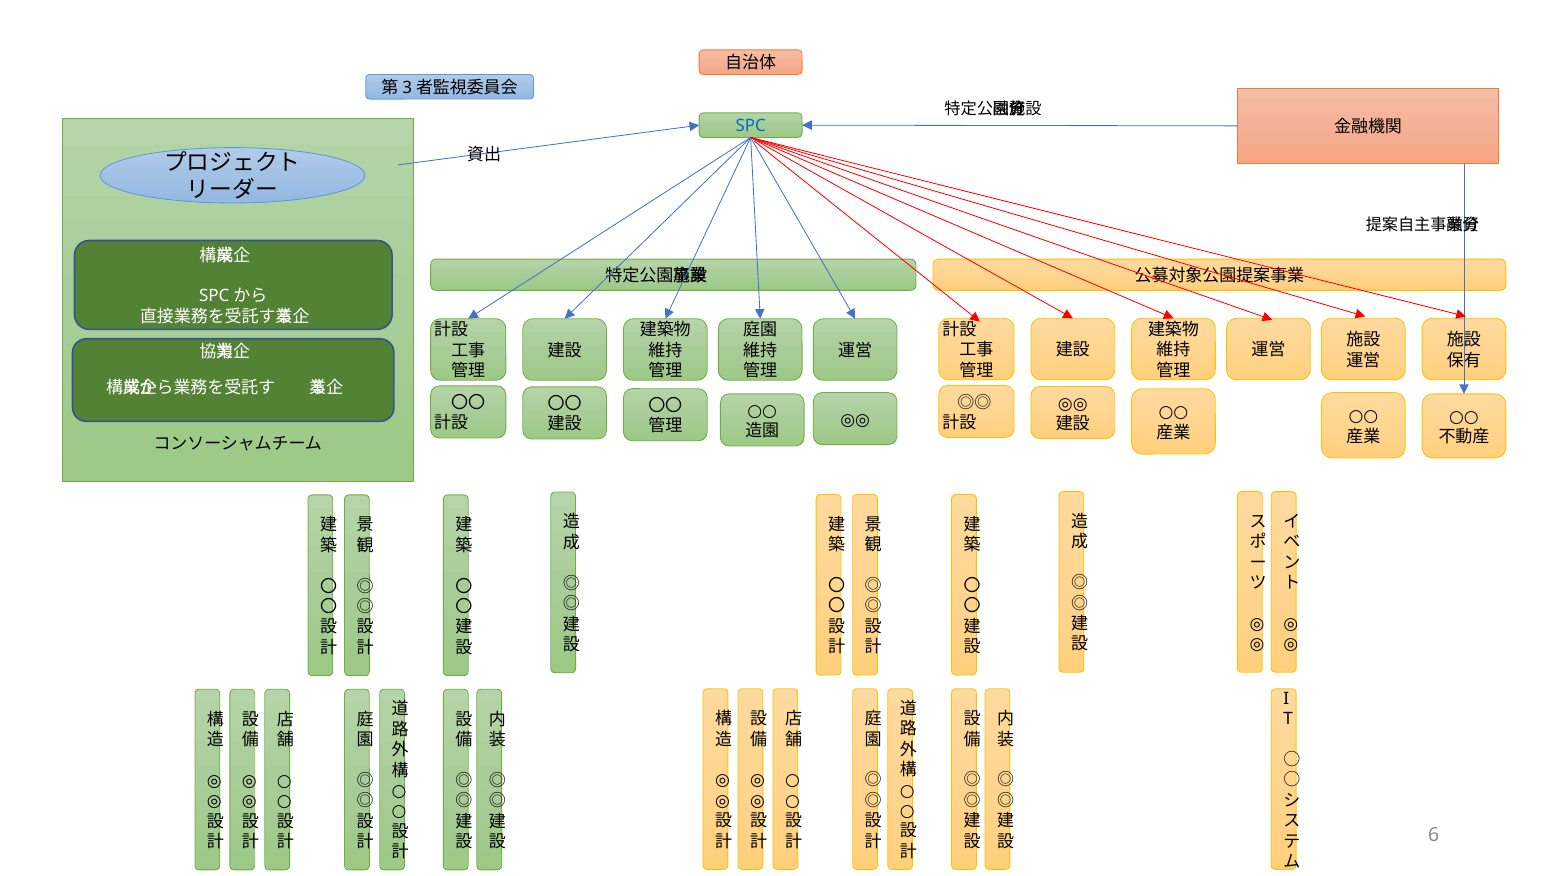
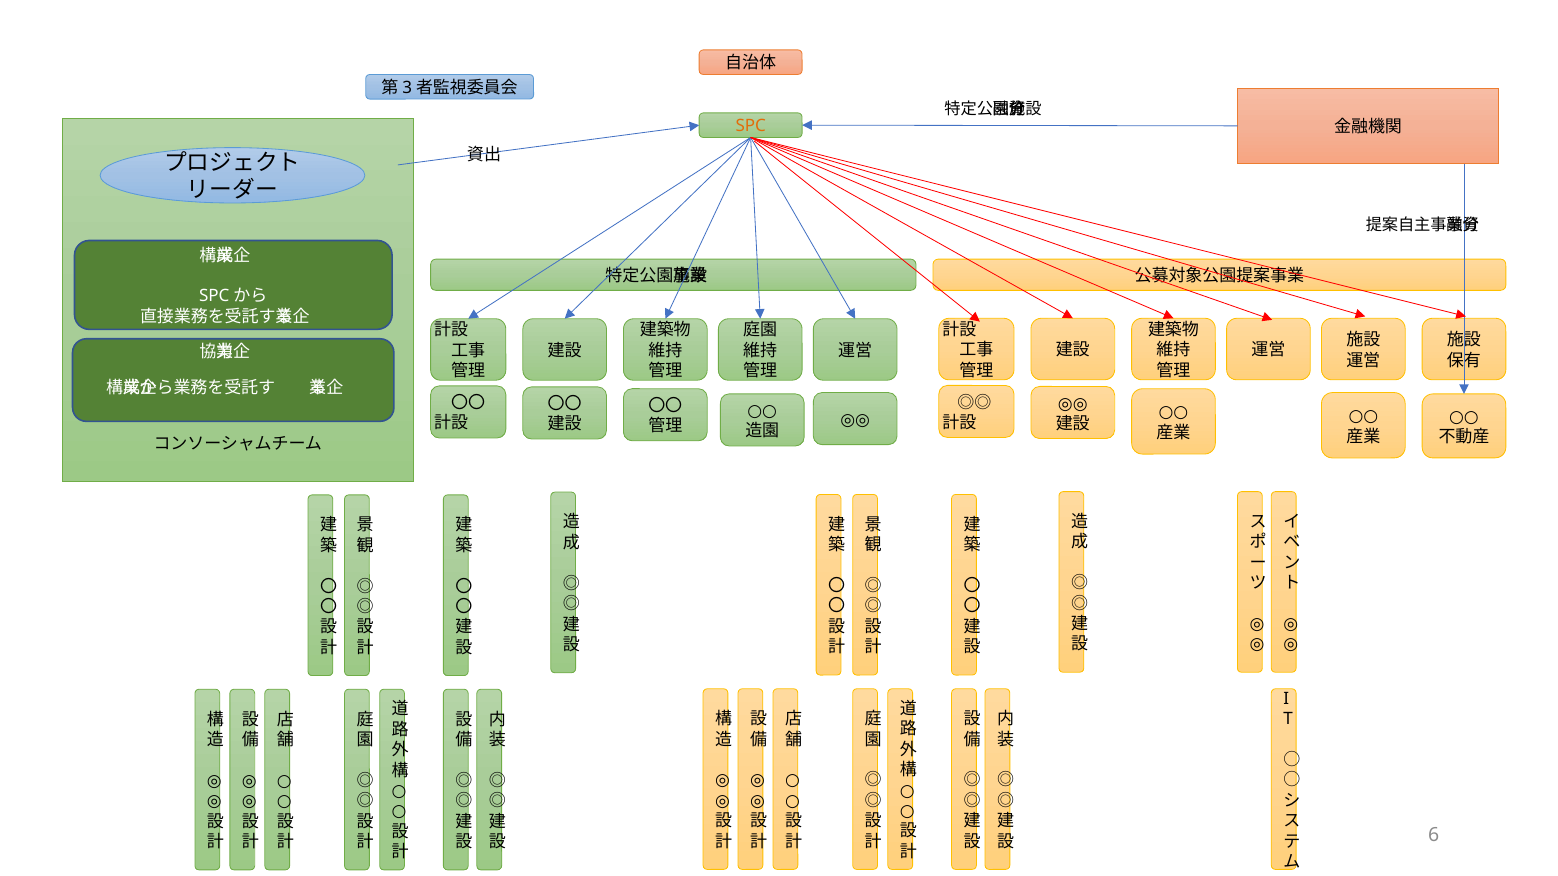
SPC colour: blue -> orange
